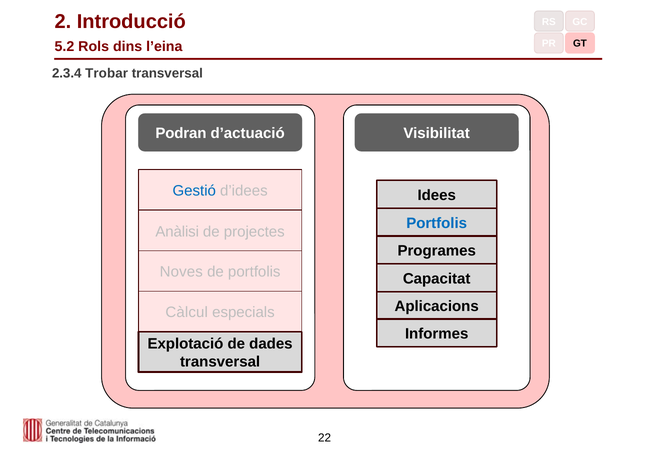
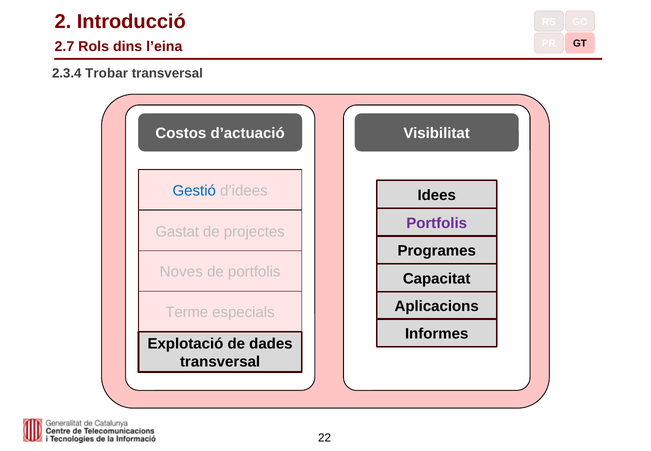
5.2: 5.2 -> 2.7
Podran: Podran -> Costos
Portfolis at (437, 223) colour: blue -> purple
Anàlisi: Anàlisi -> Gastat
Càlcul: Càlcul -> Terme
